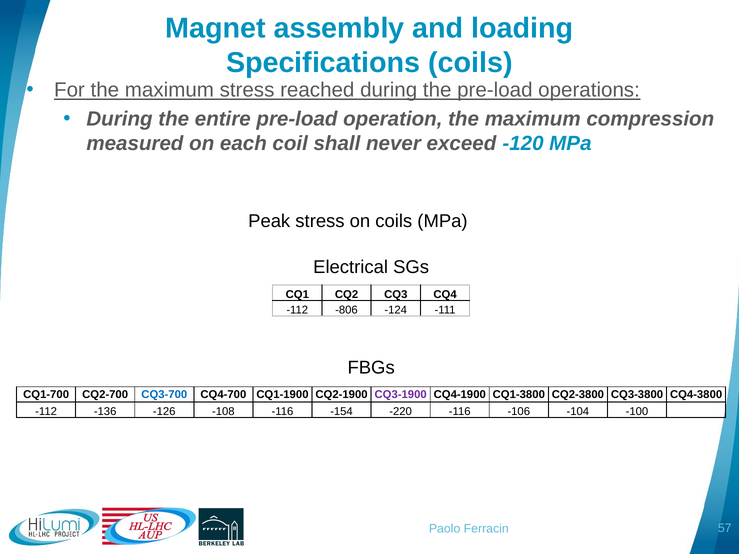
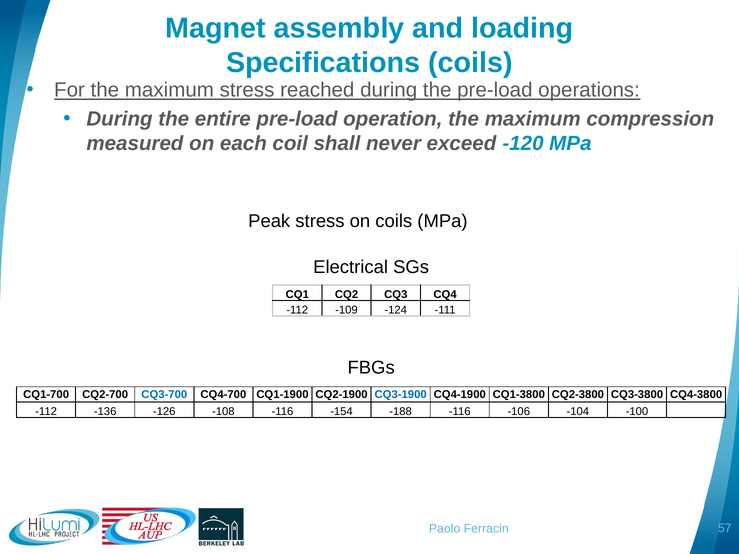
-806: -806 -> -109
CQ3-1900 colour: purple -> blue
-220: -220 -> -188
